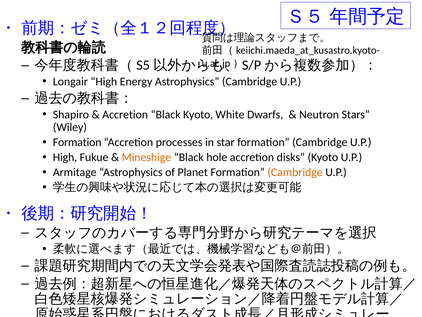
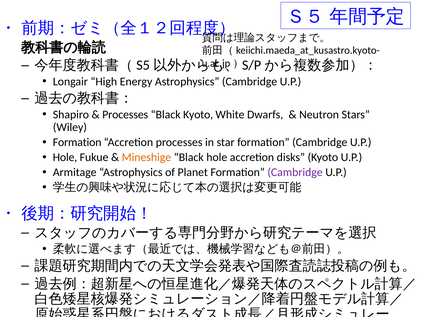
Accretion at (125, 114): Accretion -> Processes
High at (65, 157): High -> Hole
Cambridge at (295, 172) colour: orange -> purple
